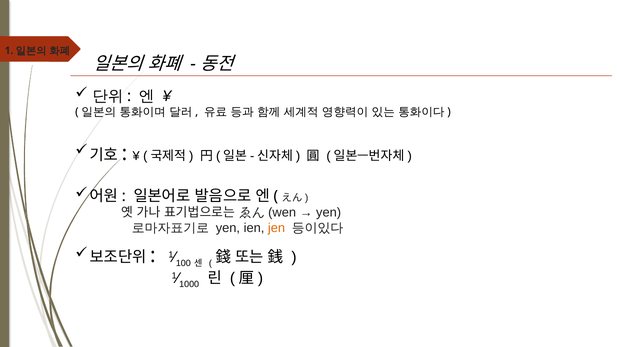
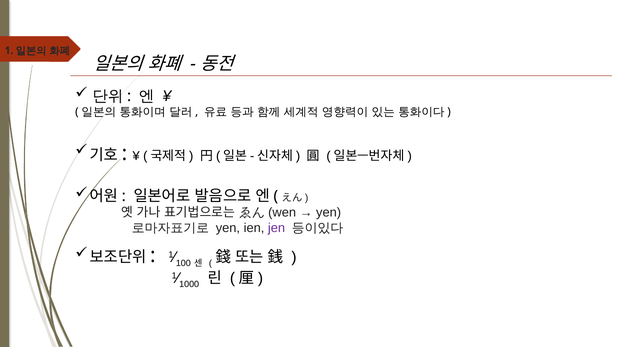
jen colour: orange -> purple
